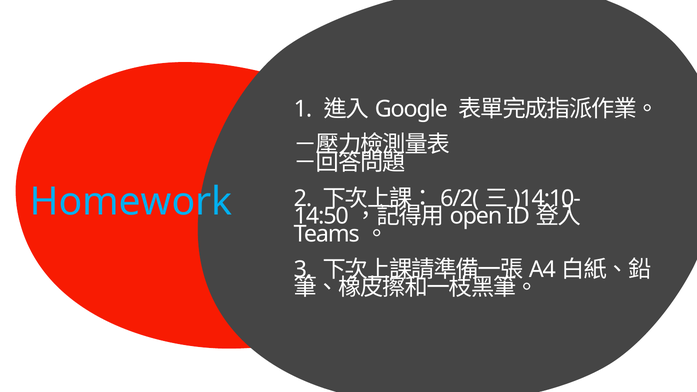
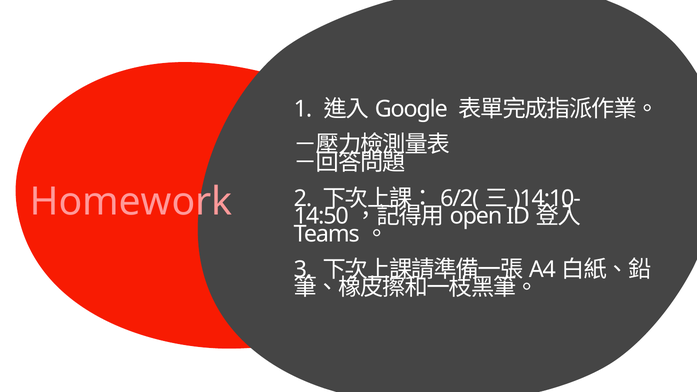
Homework colour: light blue -> pink
